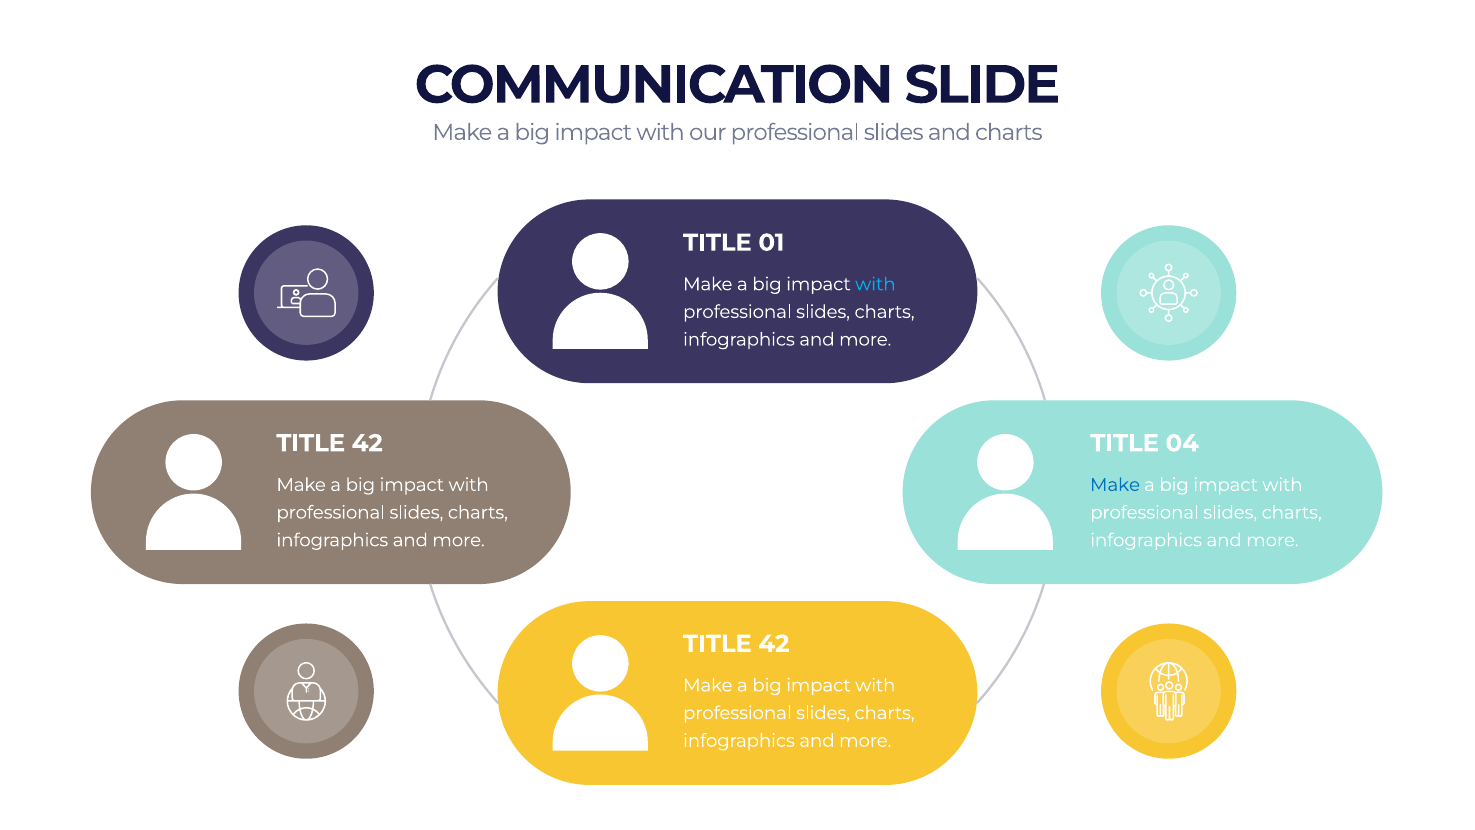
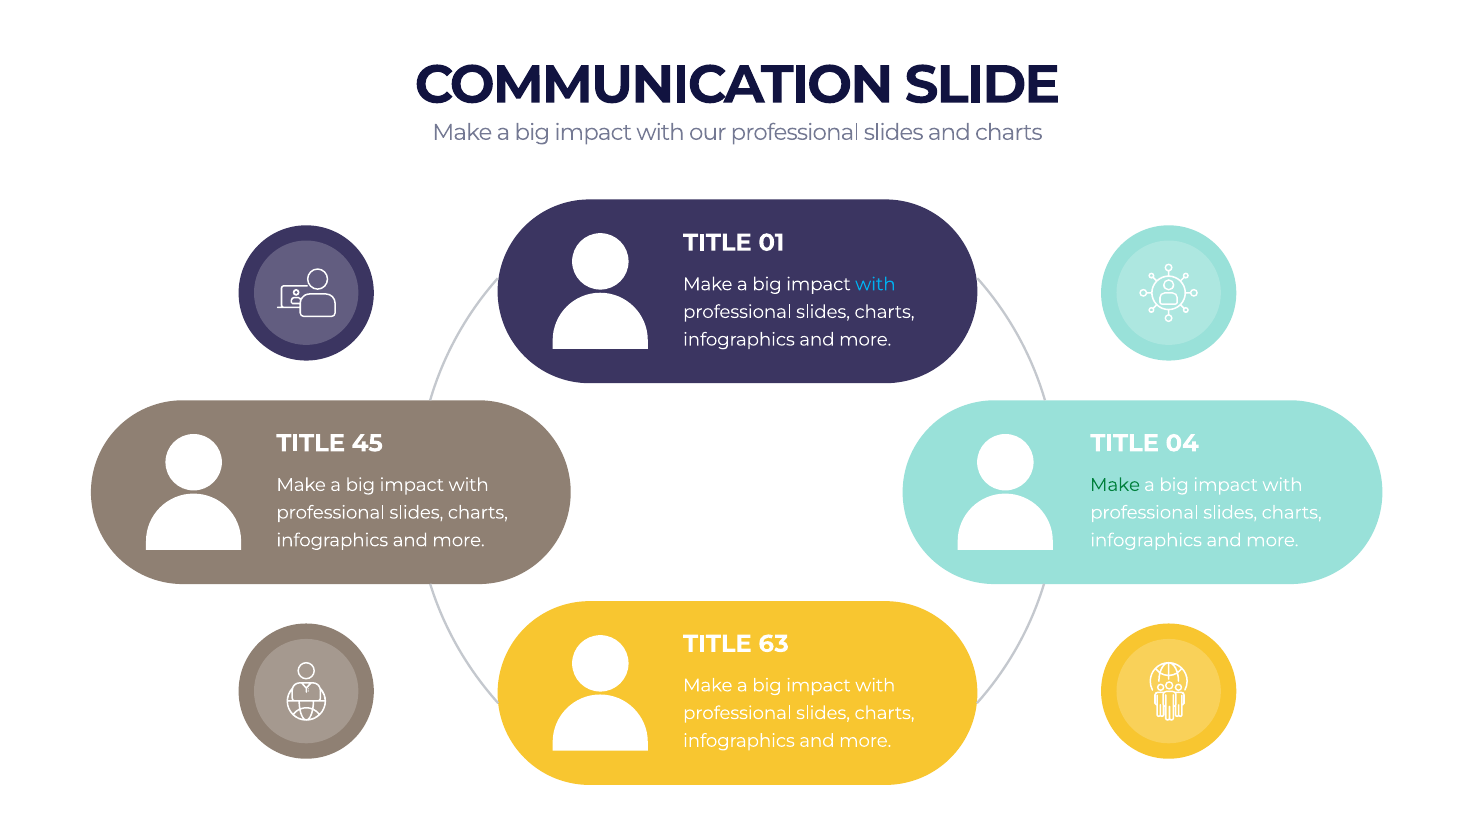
42 at (367, 443): 42 -> 45
Make at (1115, 485) colour: blue -> green
42 at (774, 644): 42 -> 63
